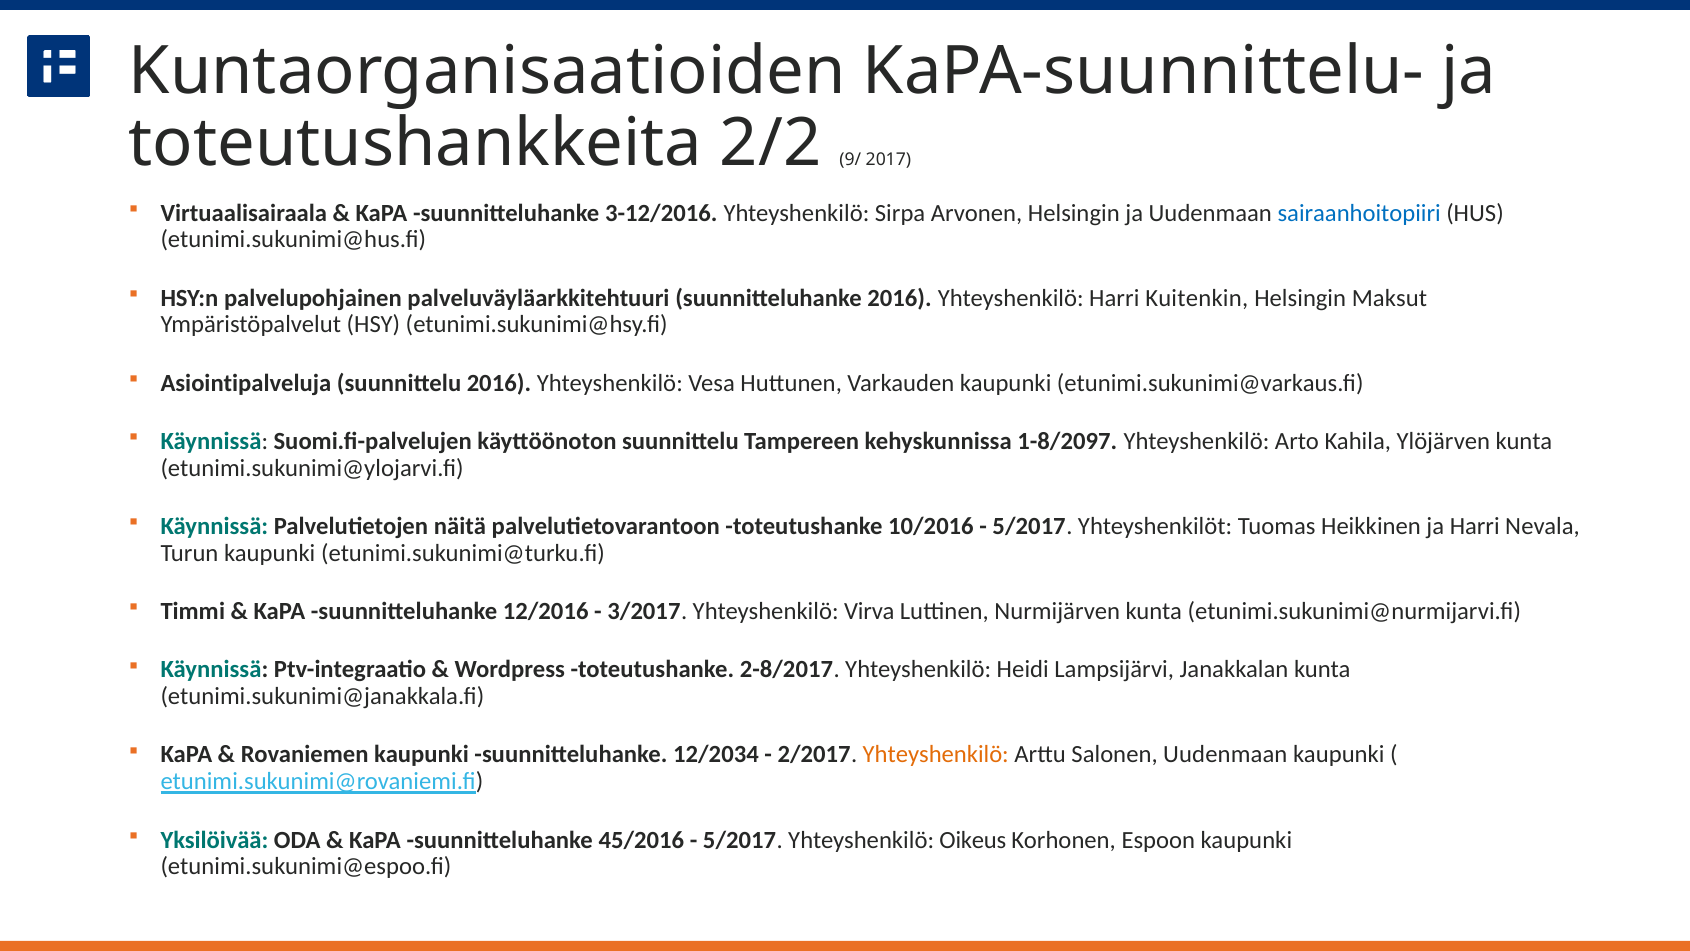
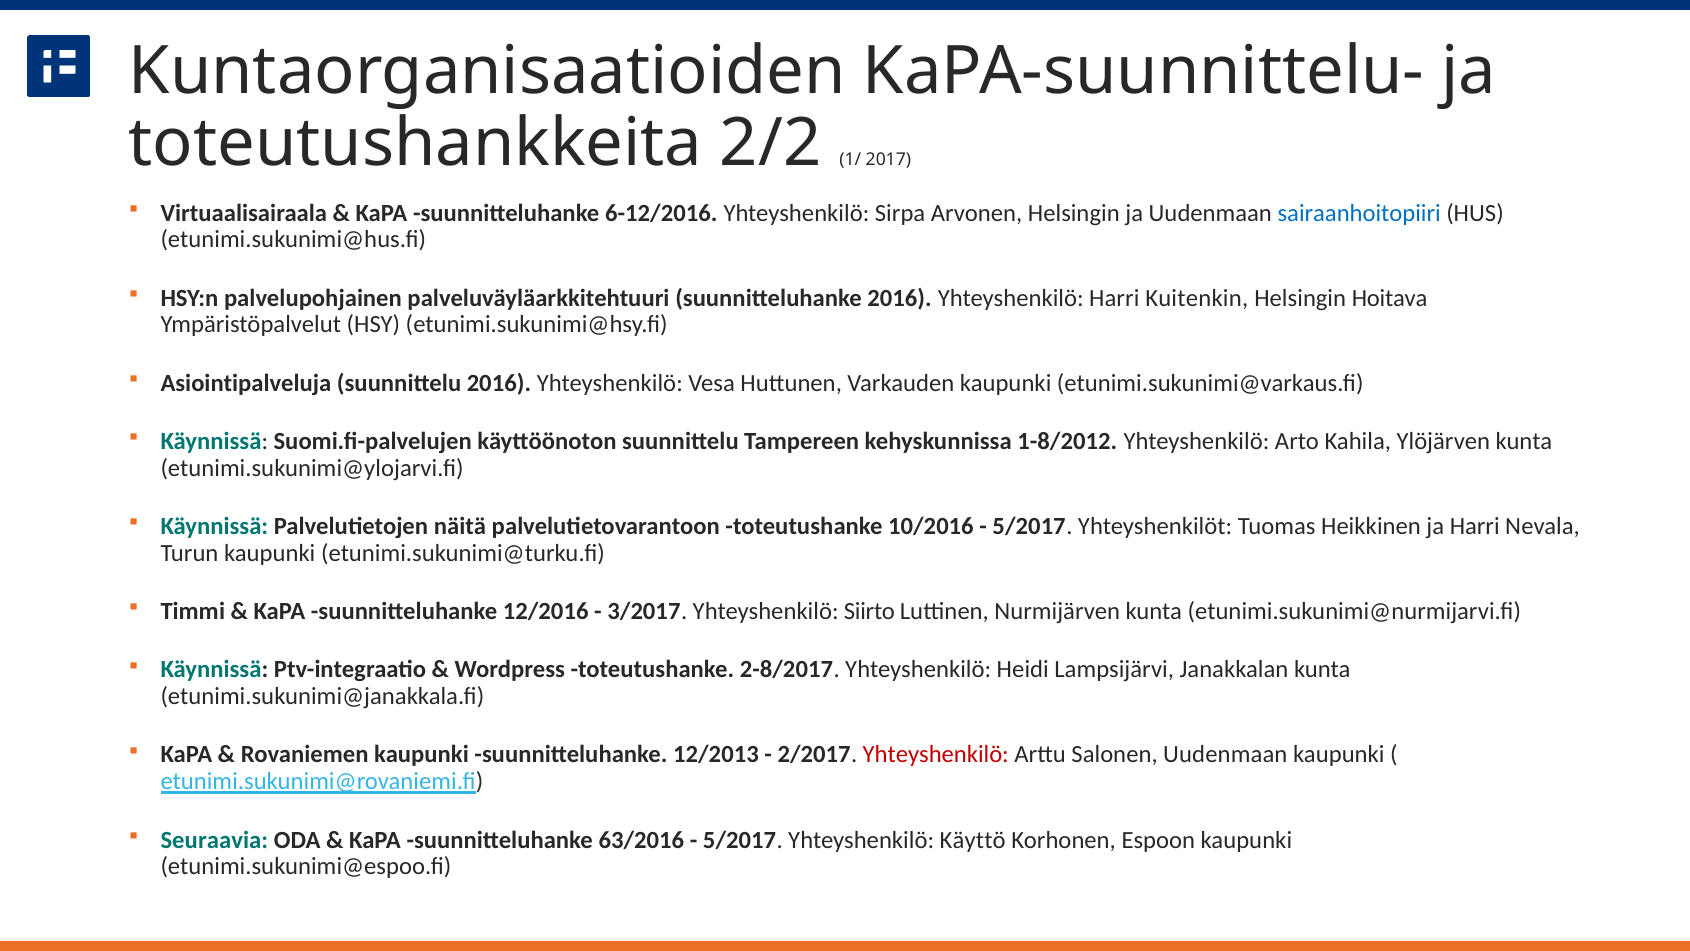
9/: 9/ -> 1/
3-12/2016: 3-12/2016 -> 6-12/2016
Maksut: Maksut -> Hoitava
1-8/2097: 1-8/2097 -> 1-8/2012
Virva: Virva -> Siirto
12/2034: 12/2034 -> 12/2013
Yhteyshenkilö at (936, 754) colour: orange -> red
Yksilöivää: Yksilöivää -> Seuraavia
45/2016: 45/2016 -> 63/2016
Oikeus: Oikeus -> Käyttö
